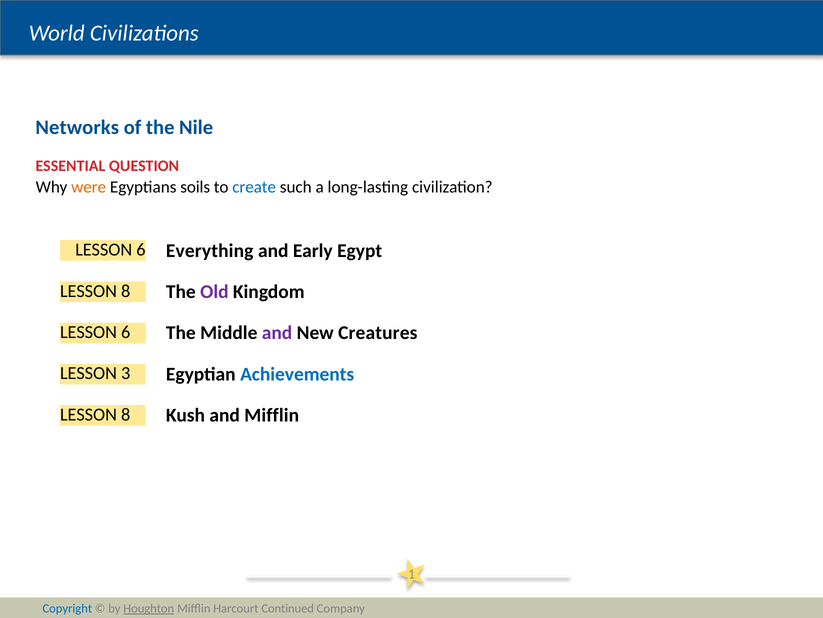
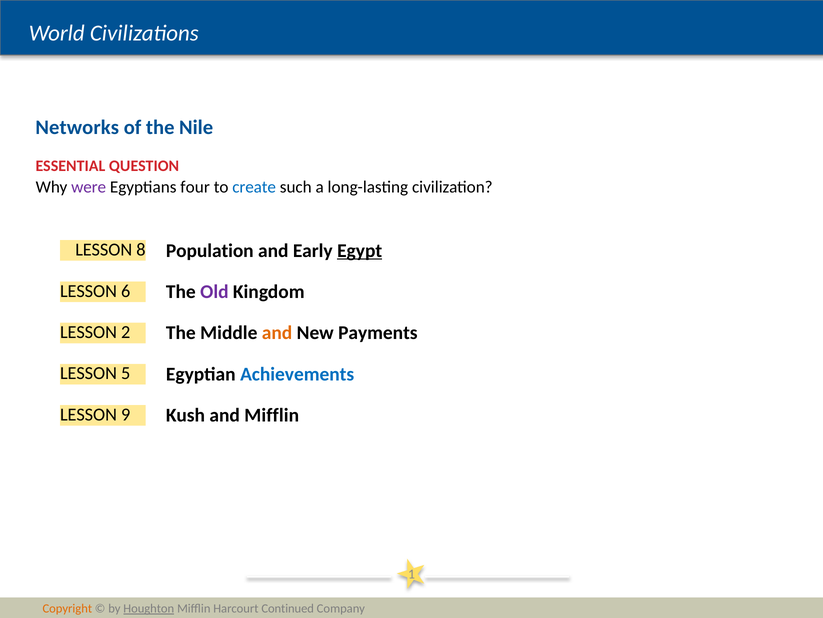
were colour: orange -> purple
soils: soils -> four
6 at (141, 249): 6 -> 8
Everything: Everything -> Population
Egypt underline: none -> present
8 at (126, 291): 8 -> 6
6 at (126, 332): 6 -> 2
and at (277, 333) colour: purple -> orange
Creatures: Creatures -> Payments
3: 3 -> 5
8 at (126, 414): 8 -> 9
Copyright colour: blue -> orange
